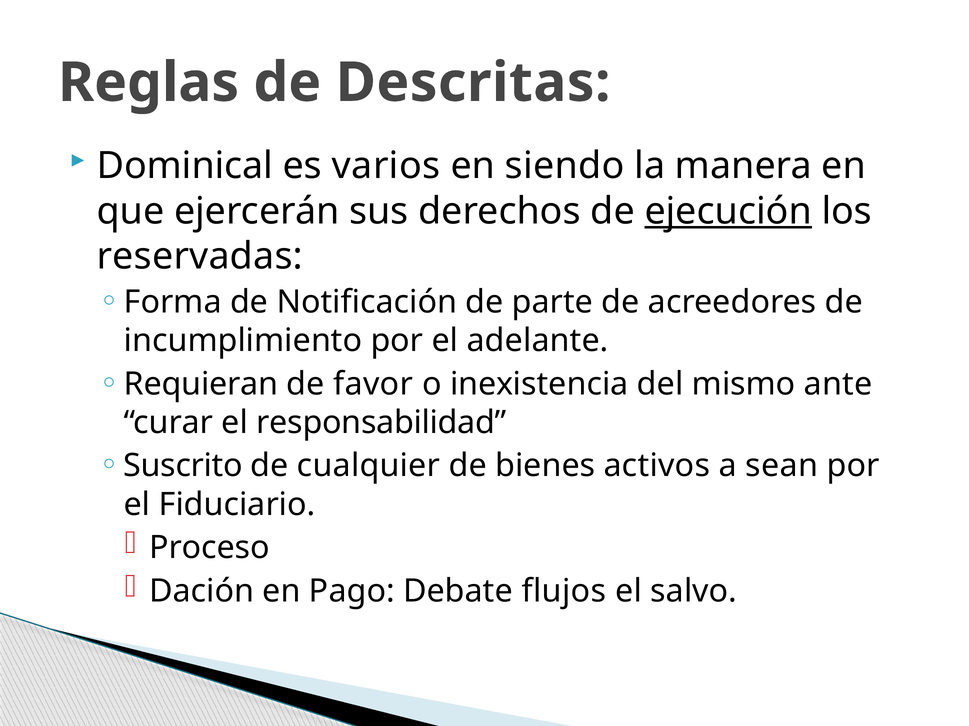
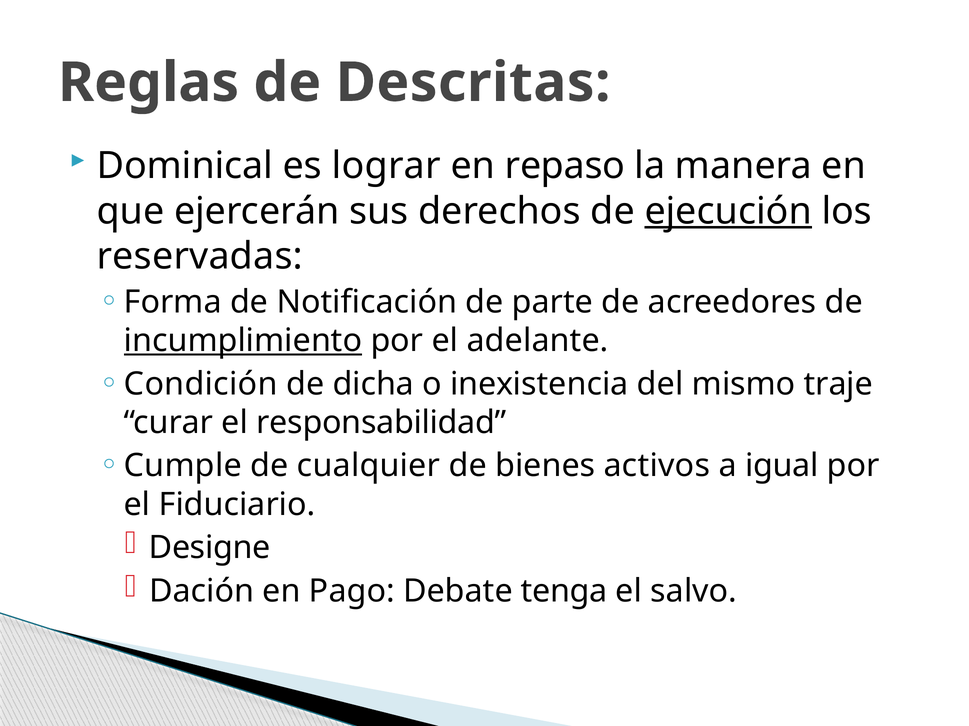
varios: varios -> lograr
siendo: siendo -> repaso
incumplimiento underline: none -> present
Requieran: Requieran -> Condición
favor: favor -> dicha
ante: ante -> traje
Suscrito: Suscrito -> Cumple
sean: sean -> igual
Proceso: Proceso -> Designe
flujos: flujos -> tenga
